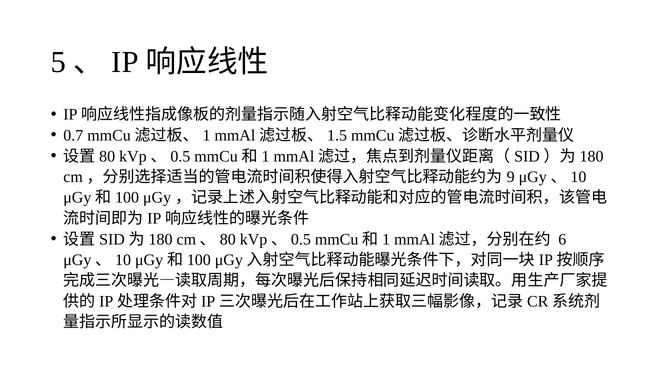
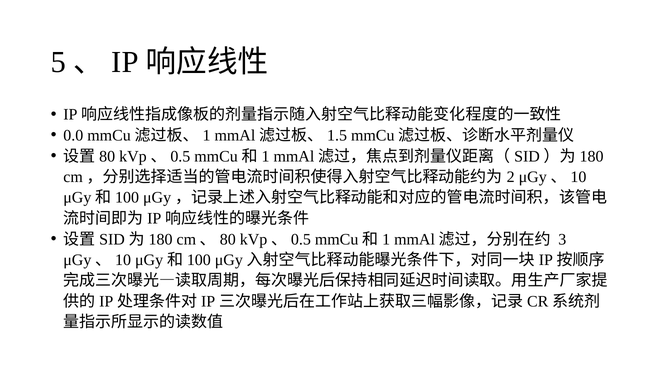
0.7: 0.7 -> 0.0
9: 9 -> 2
6: 6 -> 3
